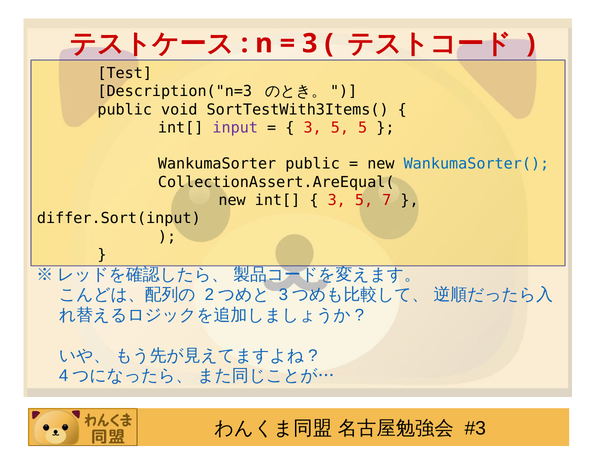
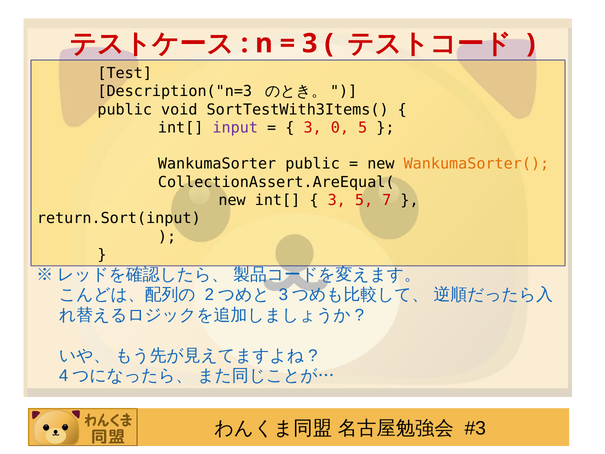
5 at (340, 128): 5 -> 0
WankumaSorter( colour: blue -> orange
differ.Sort(input: differ.Sort(input -> return.Sort(input
